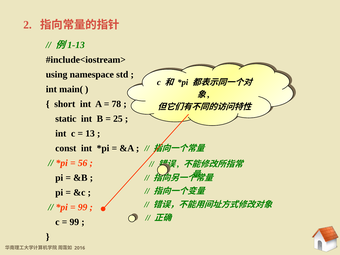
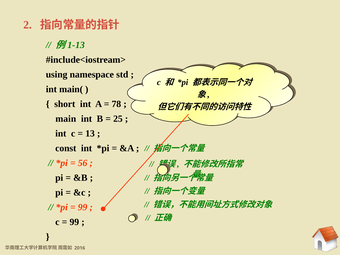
static: static -> main
